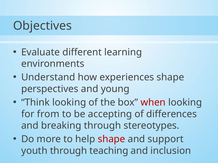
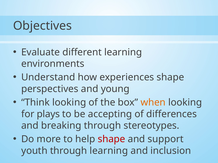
when colour: red -> orange
from: from -> plays
through teaching: teaching -> learning
